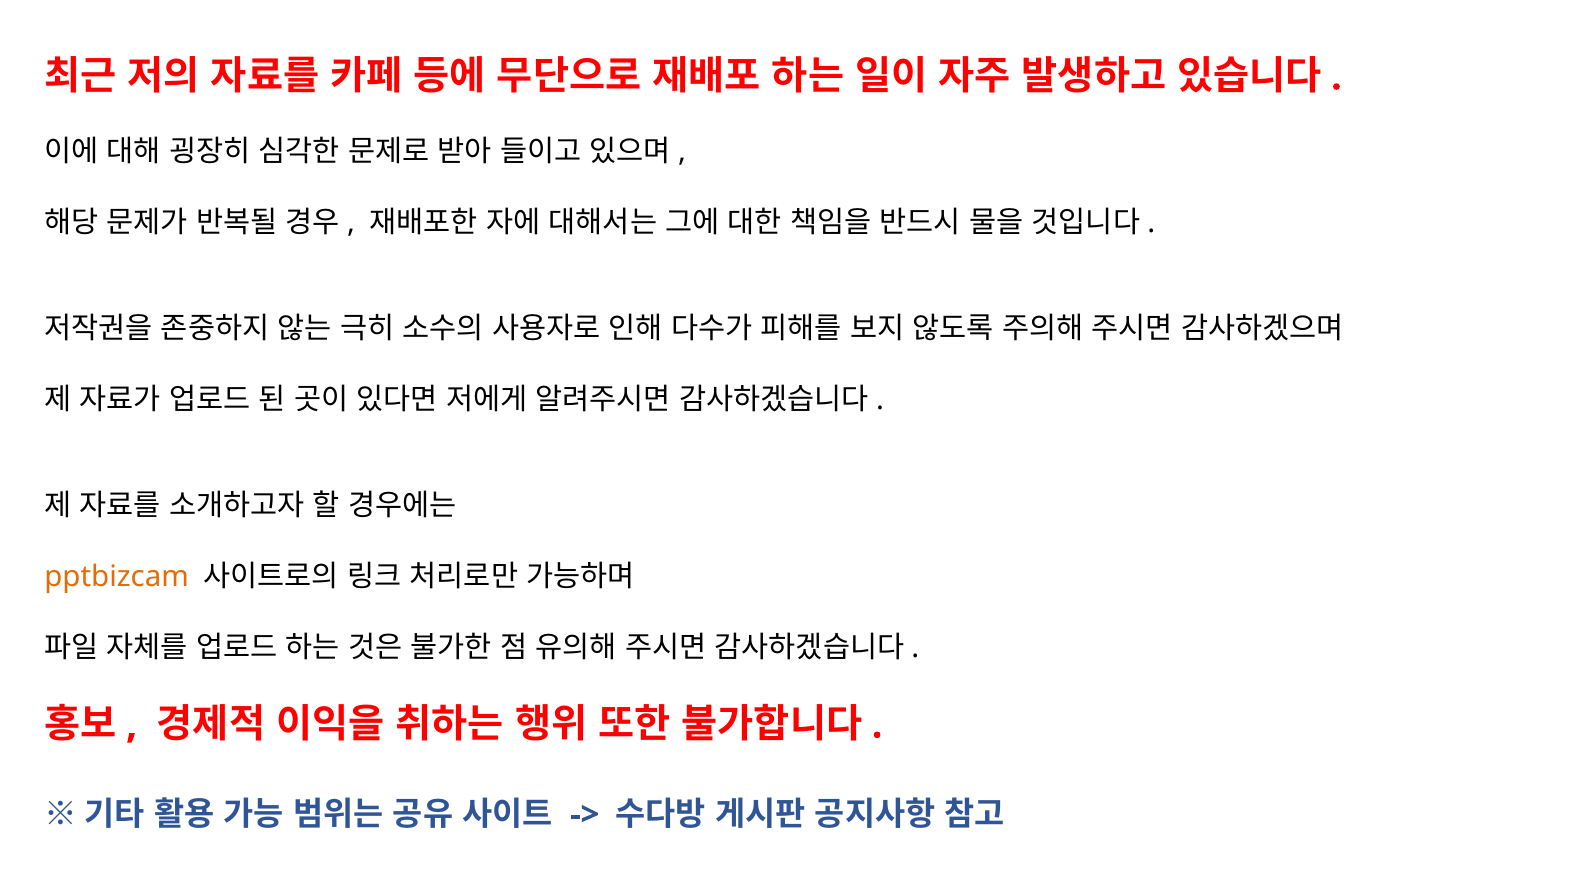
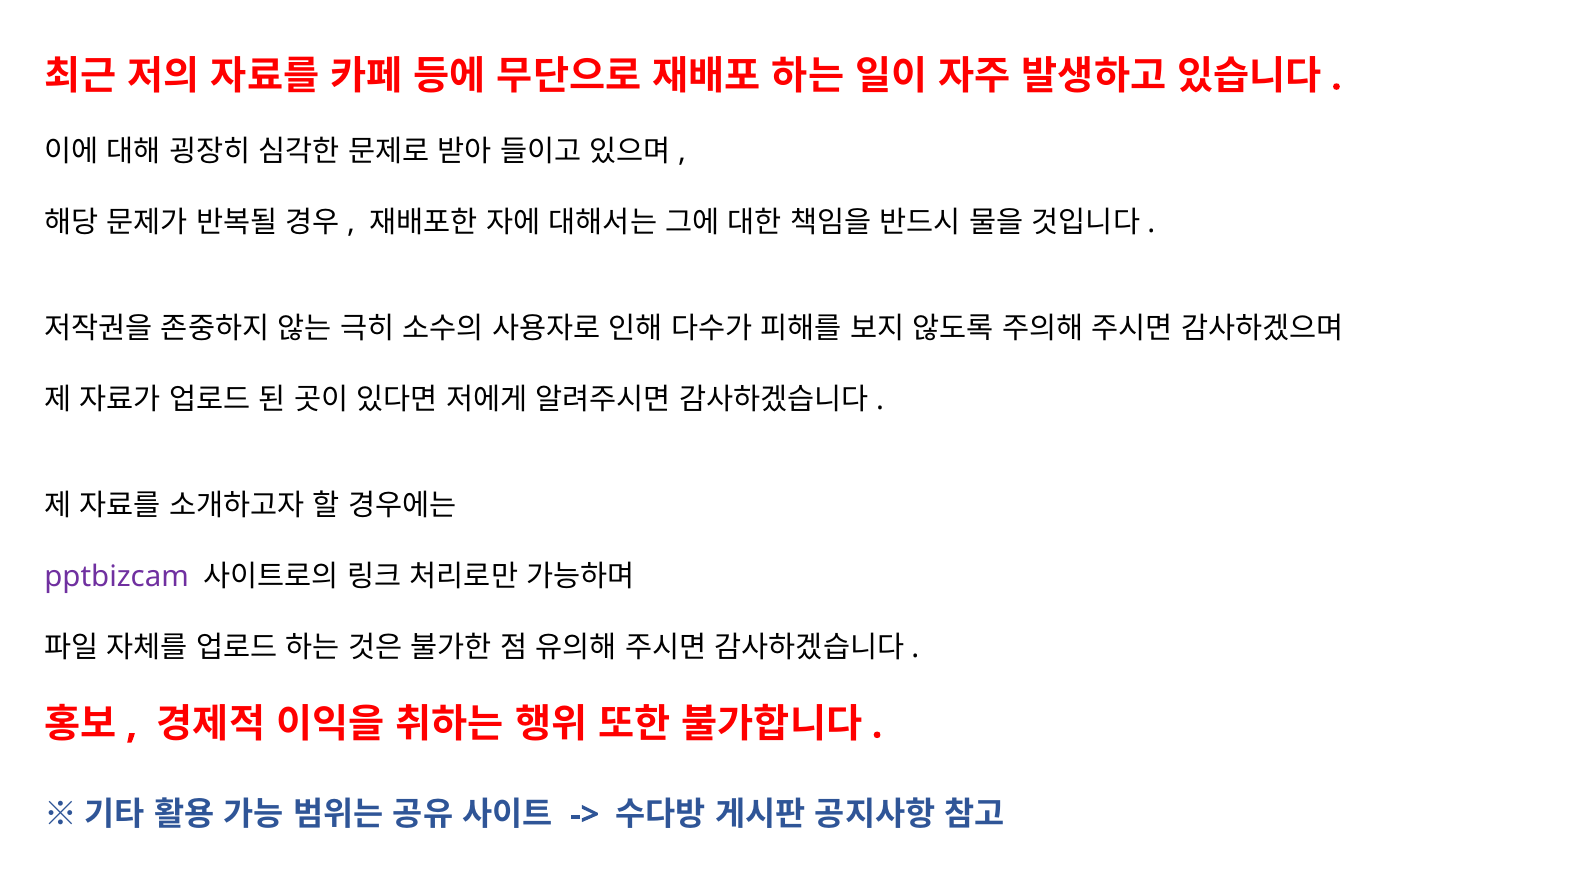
pptbizcam colour: orange -> purple
